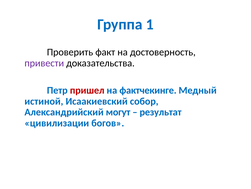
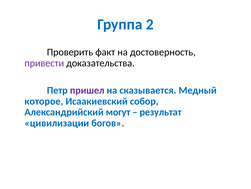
1: 1 -> 2
пришел colour: red -> purple
фактчекинге: фактчекинге -> сказывается
истиной: истиной -> которое
